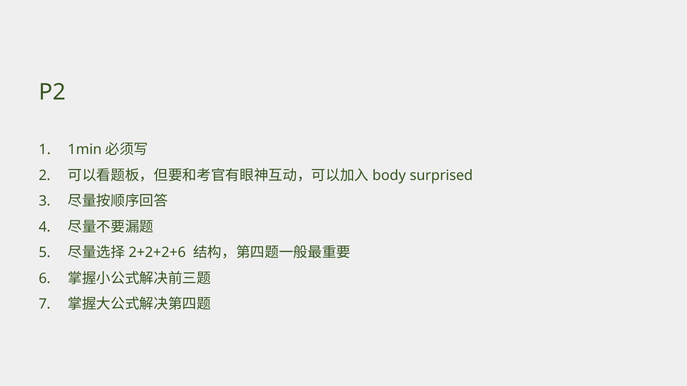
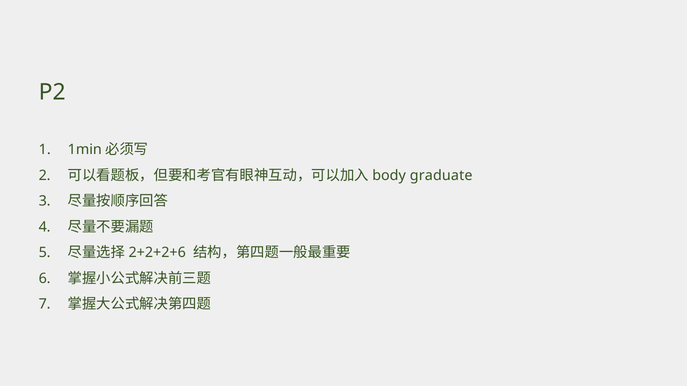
surprised: surprised -> graduate
